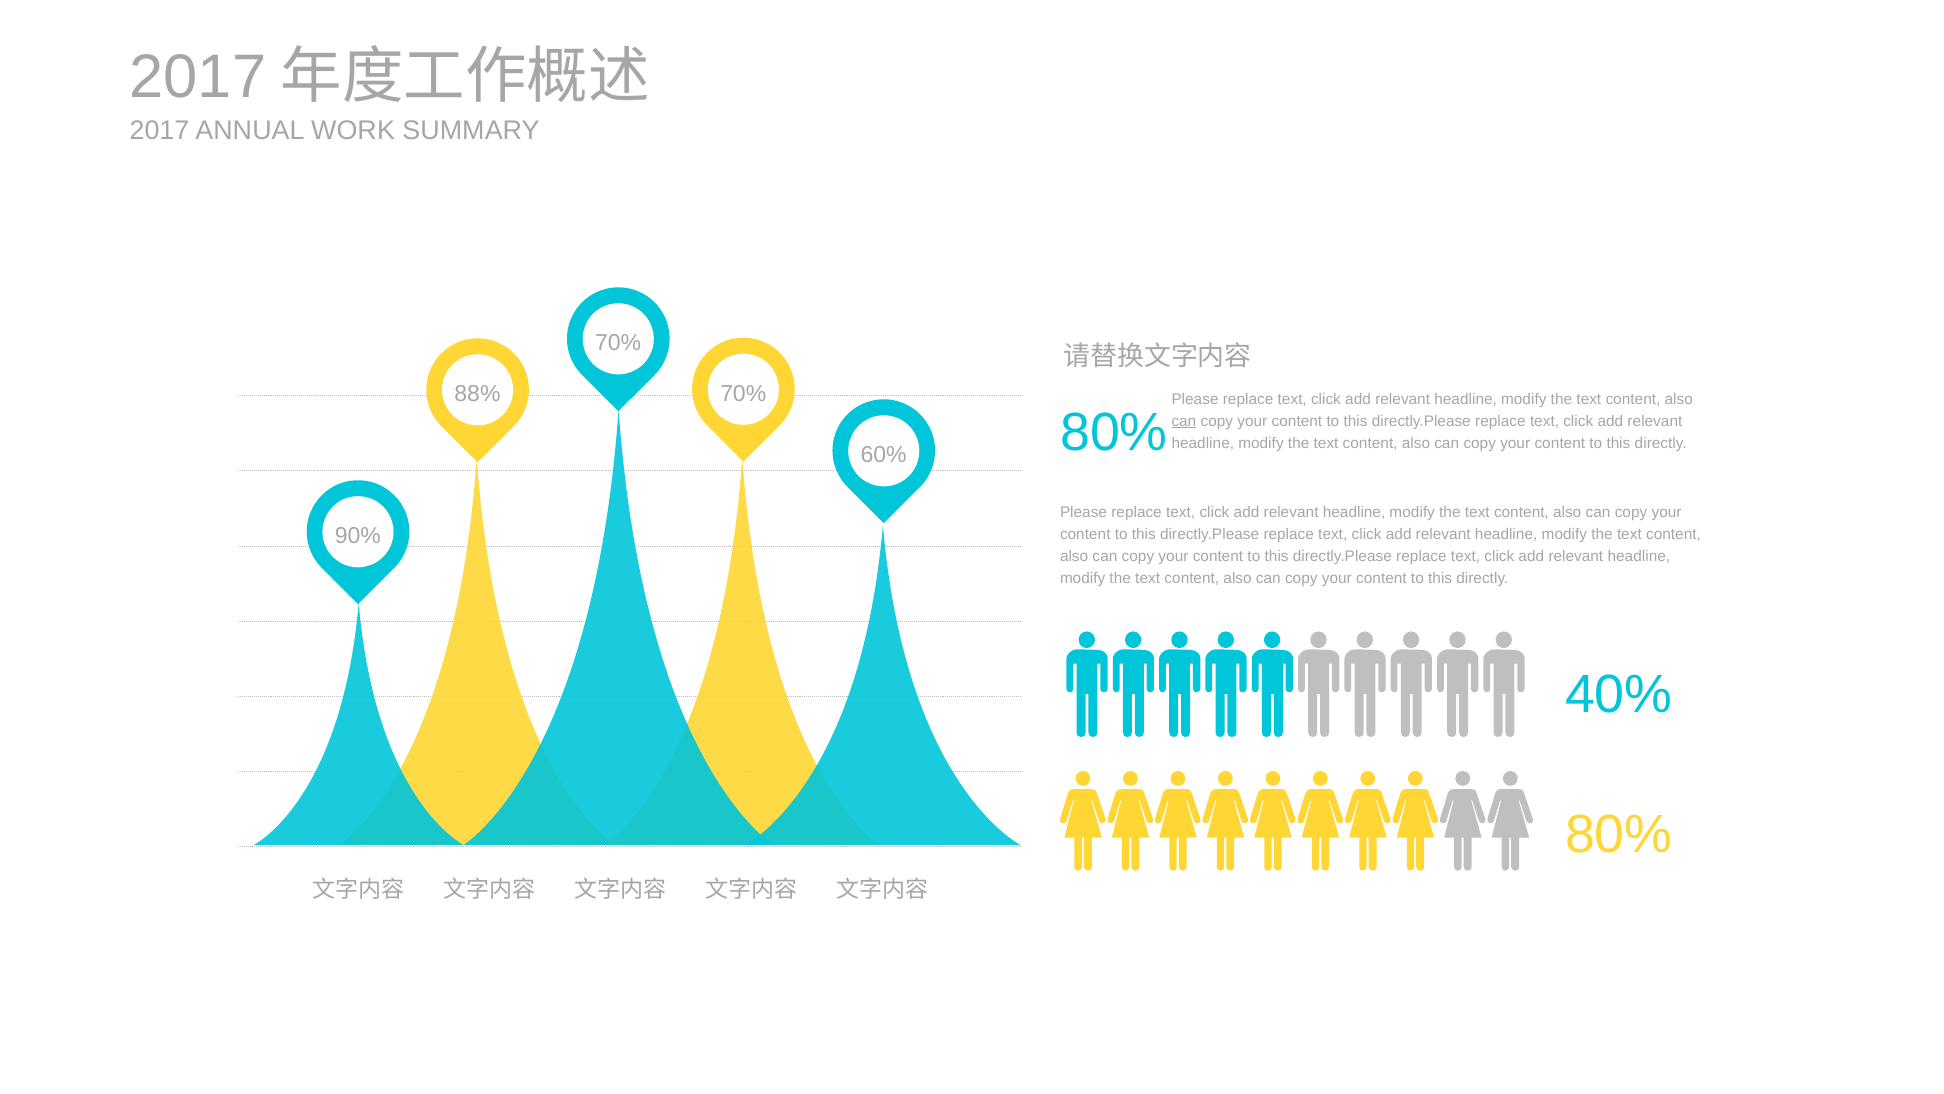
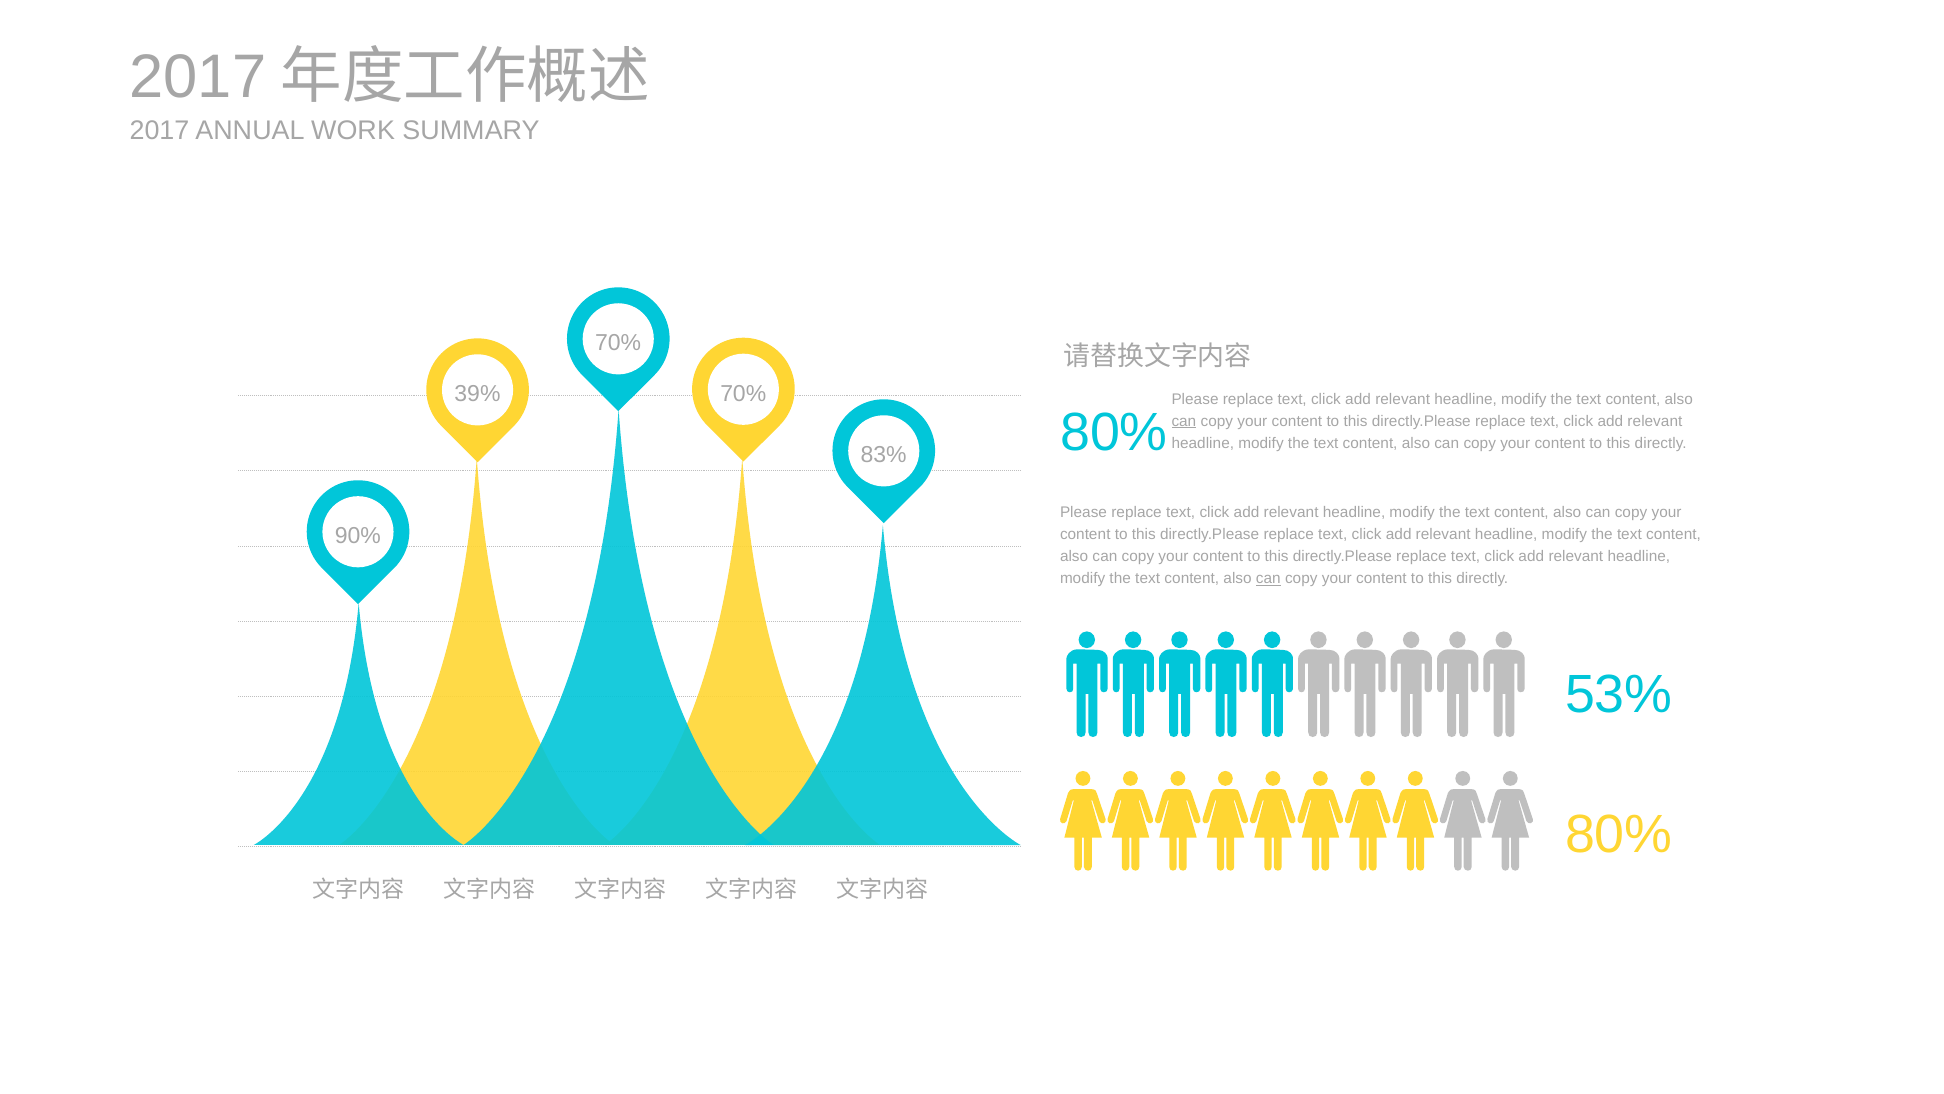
88%: 88% -> 39%
60%: 60% -> 83%
can at (1268, 578) underline: none -> present
40%: 40% -> 53%
